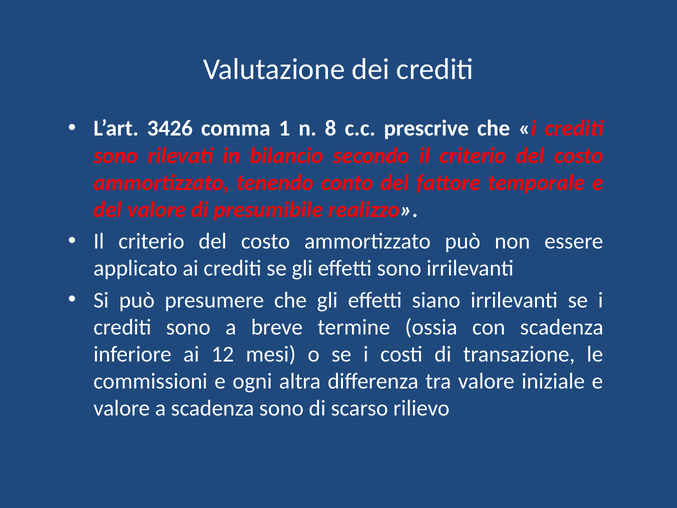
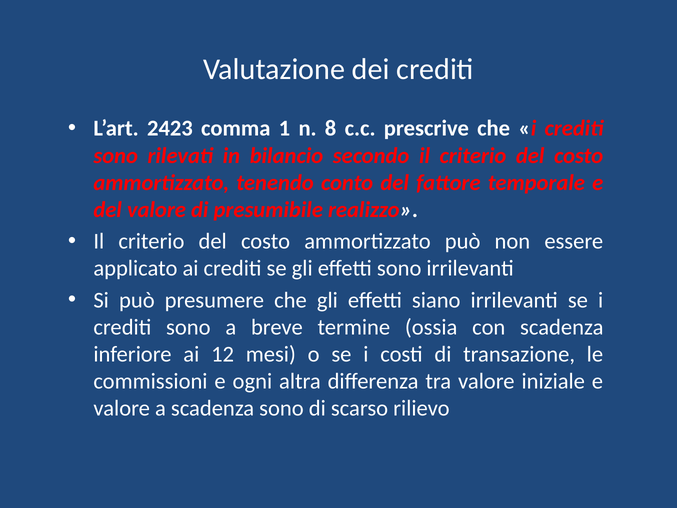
3426: 3426 -> 2423
